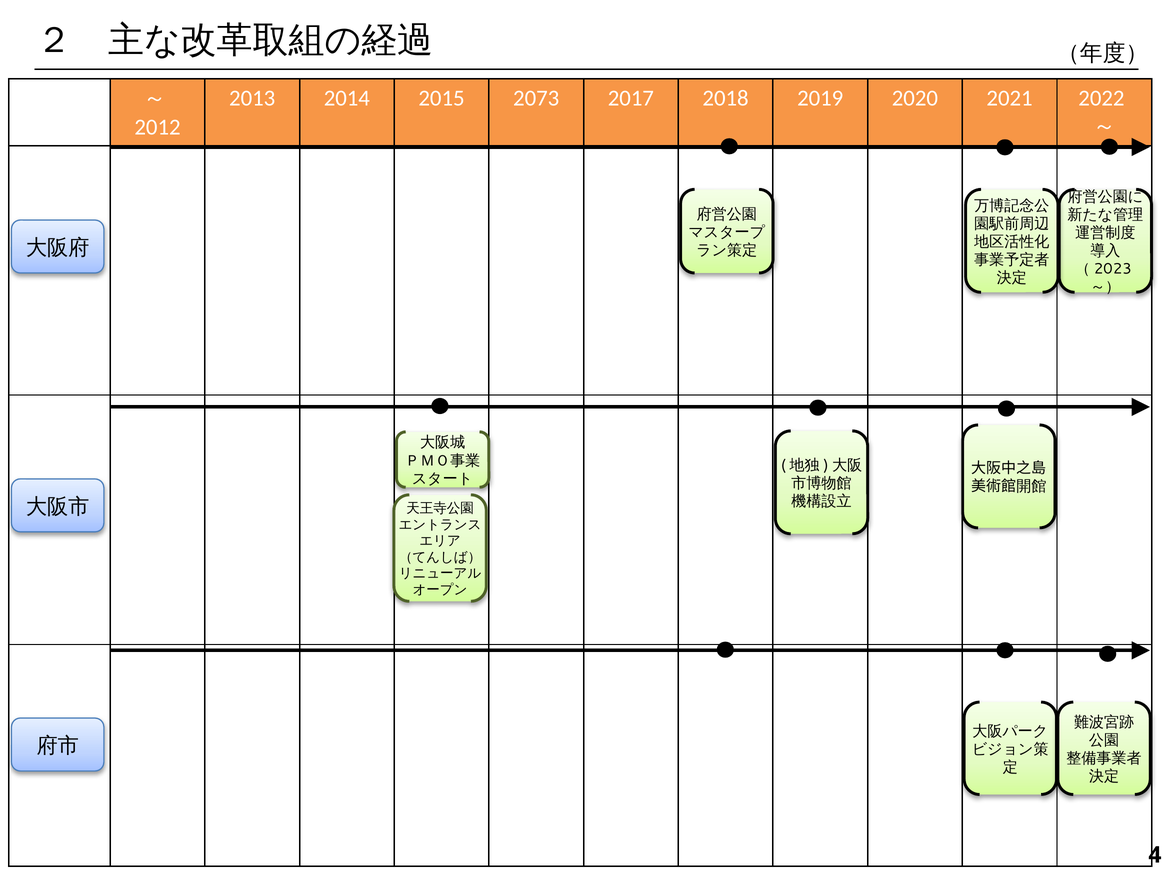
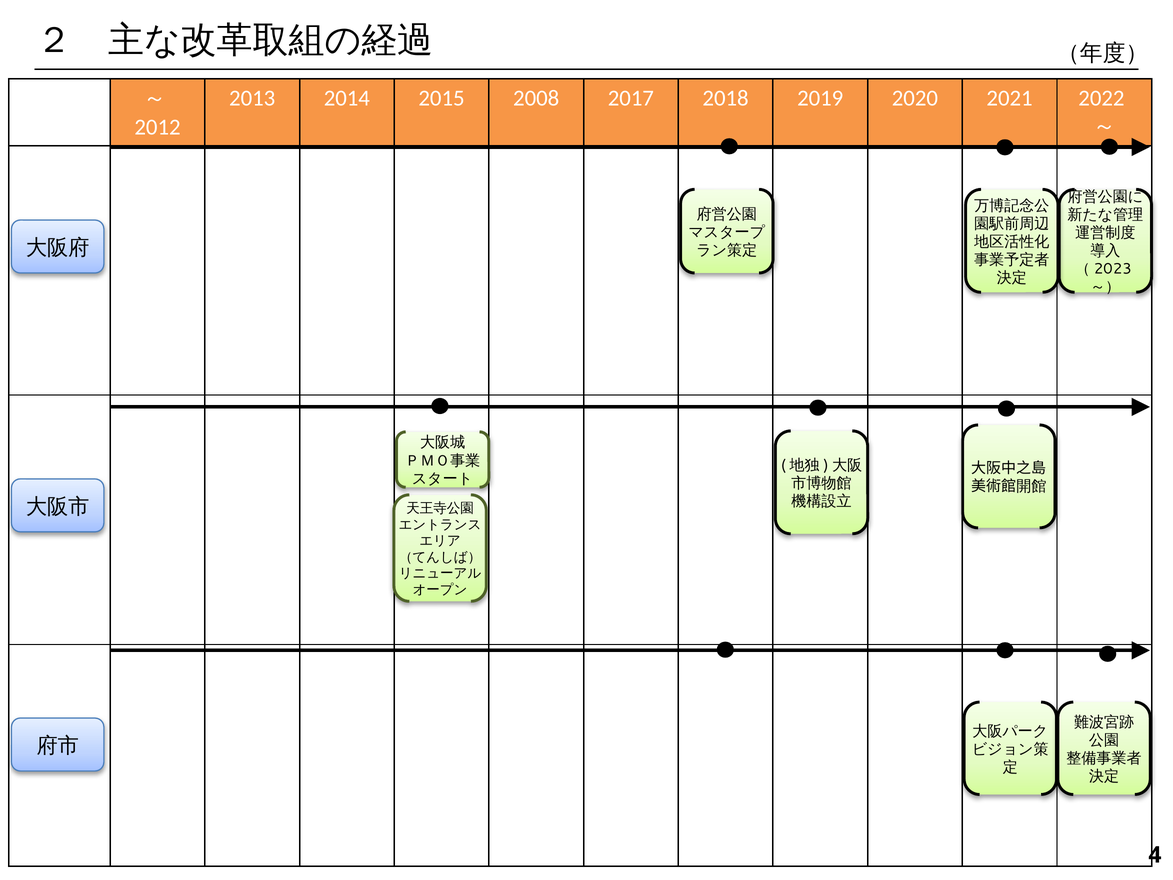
2073: 2073 -> 2008
